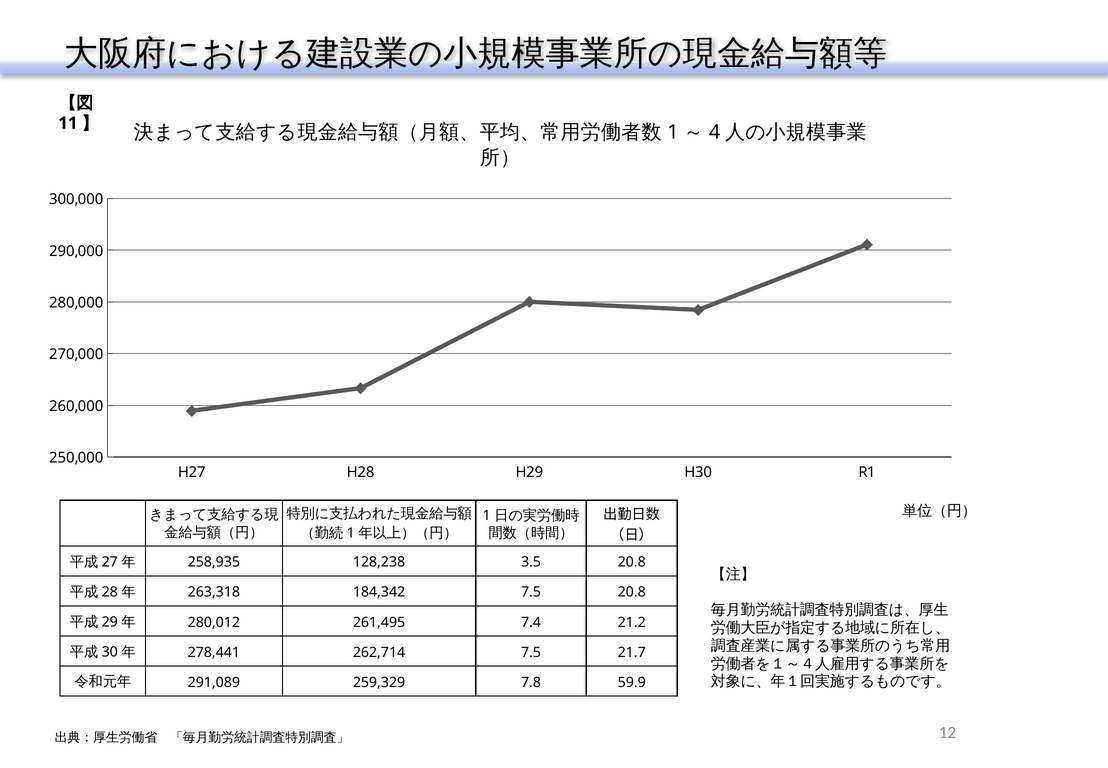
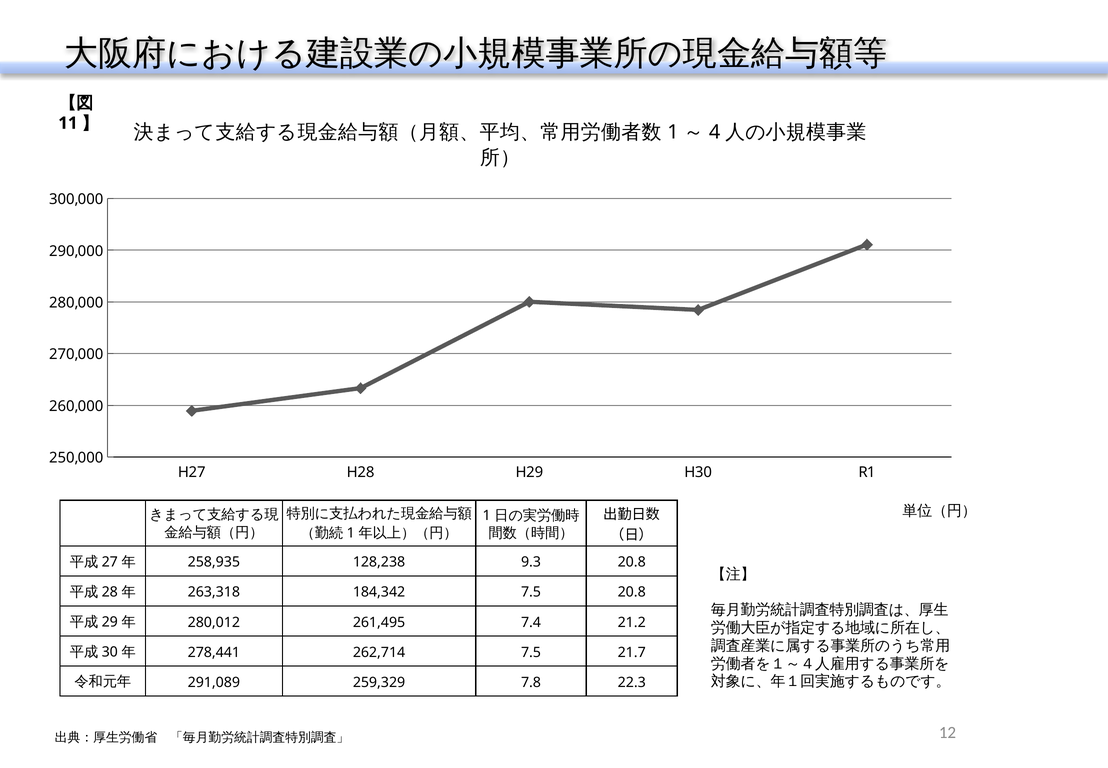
3.5: 3.5 -> 9.3
59.9: 59.9 -> 22.3
